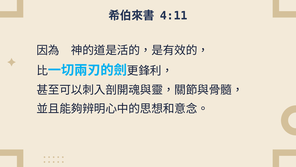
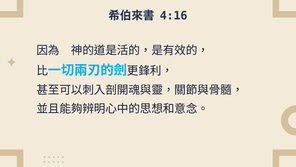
4:11: 4:11 -> 4:16
